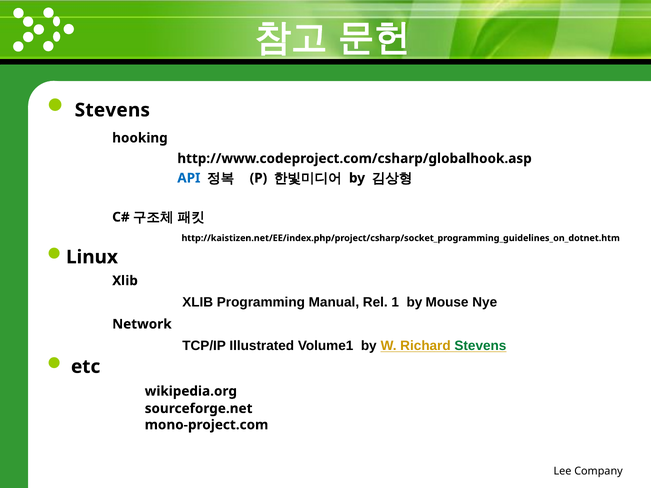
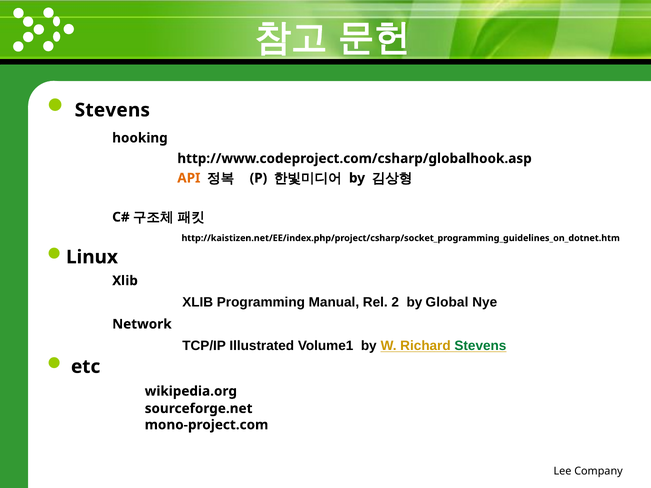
API colour: blue -> orange
1: 1 -> 2
Mouse: Mouse -> Global
